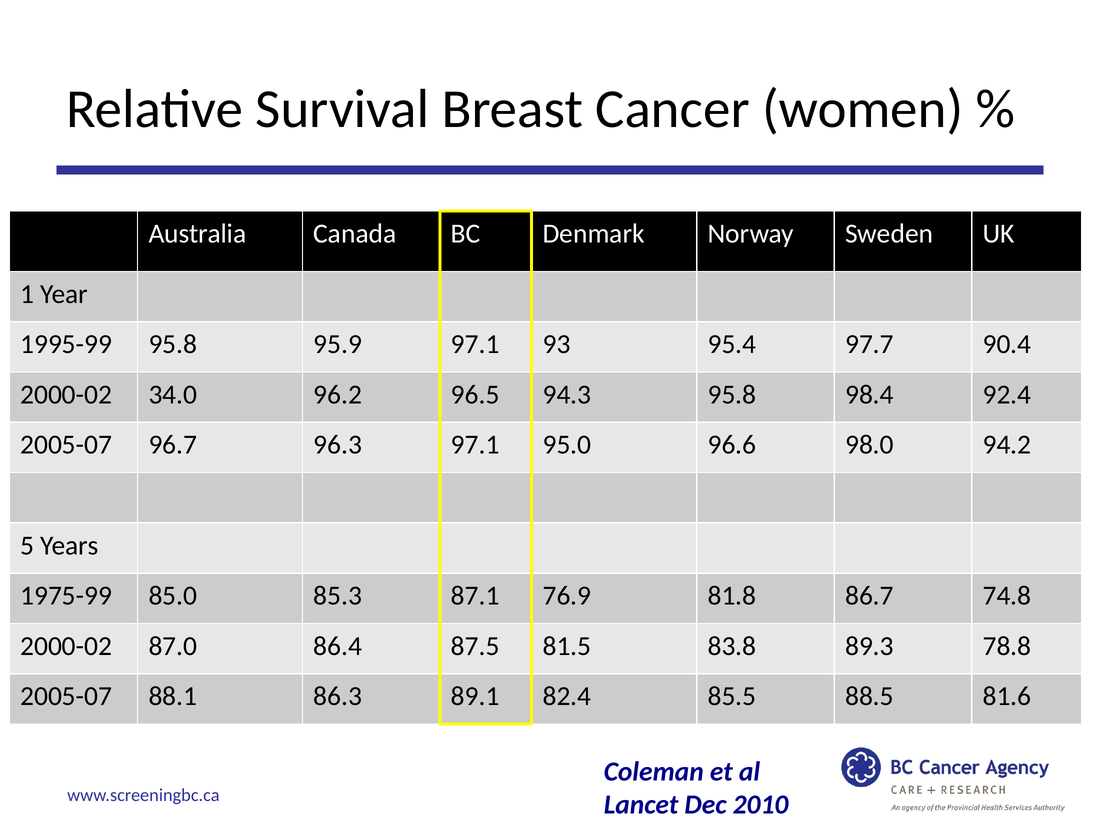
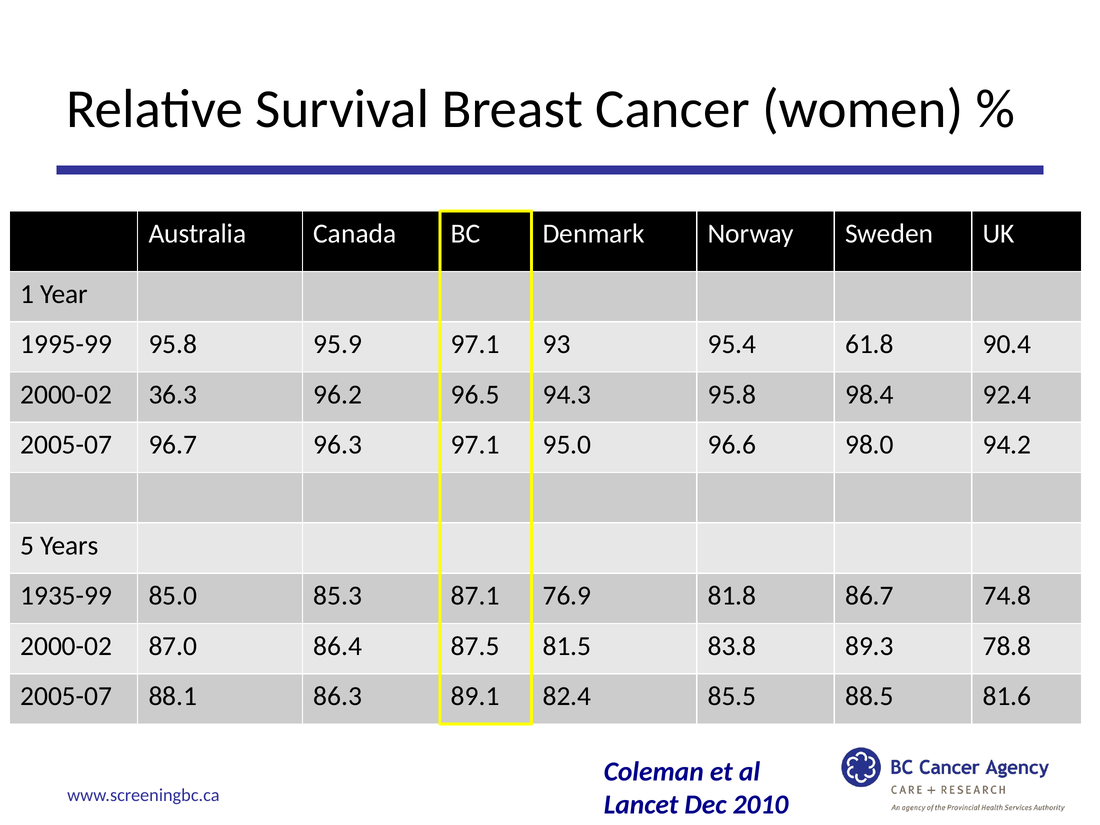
97.7: 97.7 -> 61.8
34.0: 34.0 -> 36.3
1975-99: 1975-99 -> 1935-99
